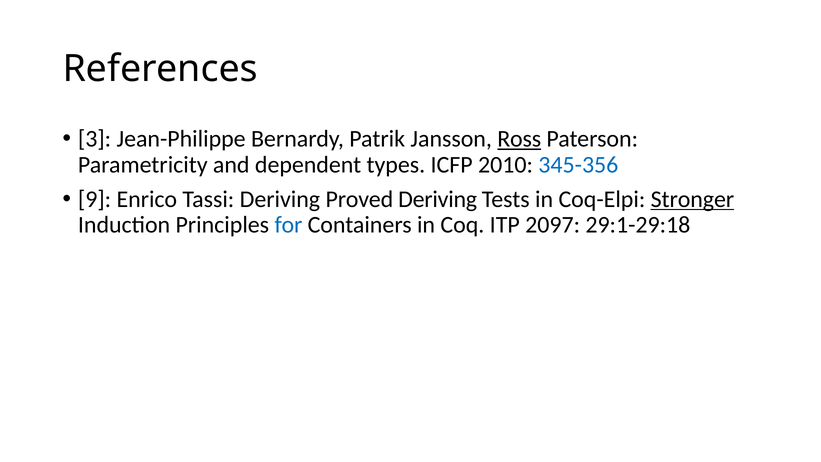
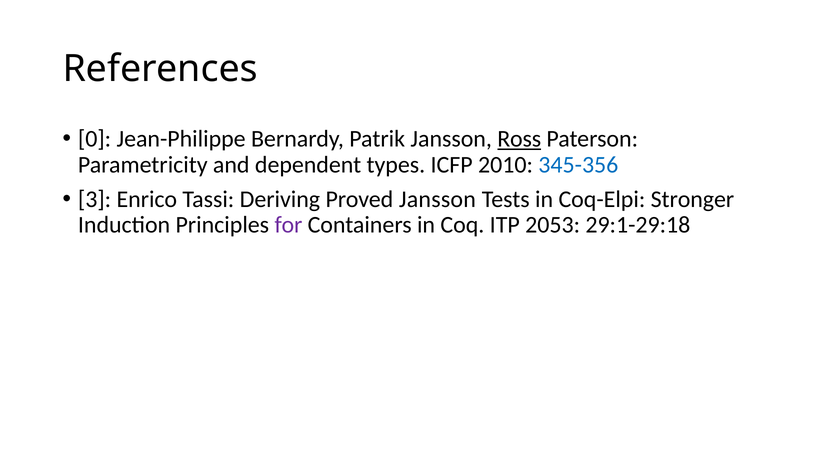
3: 3 -> 0
9: 9 -> 3
Proved Deriving: Deriving -> Jansson
Stronger underline: present -> none
for colour: blue -> purple
2097: 2097 -> 2053
